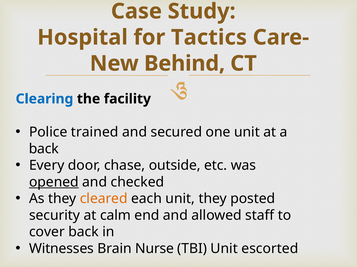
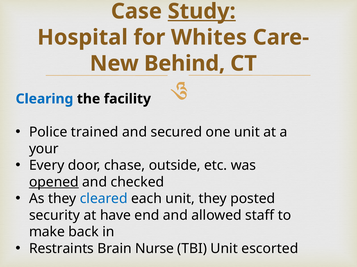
Study underline: none -> present
Tactics: Tactics -> Whites
back at (44, 149): back -> your
cleared colour: orange -> blue
calm: calm -> have
cover: cover -> make
Witnesses: Witnesses -> Restraints
